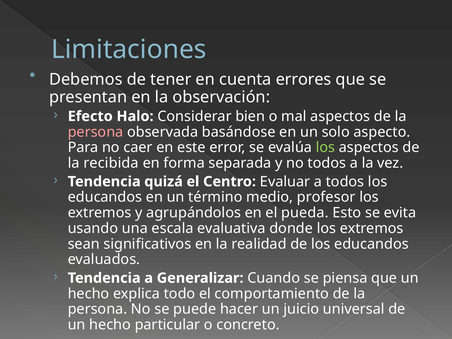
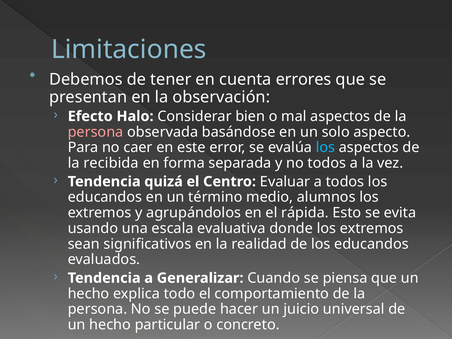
los at (325, 147) colour: light green -> light blue
profesor: profesor -> alumnos
pueda: pueda -> rápida
